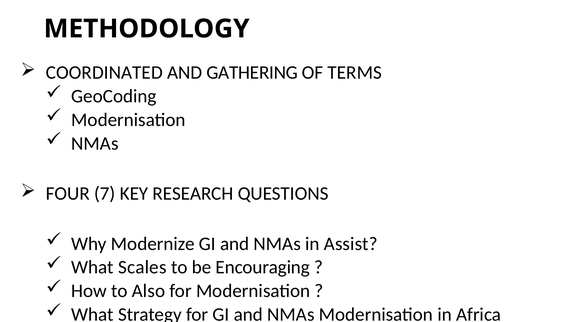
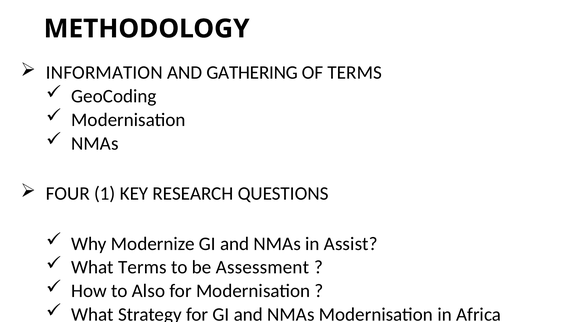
COORDINATED: COORDINATED -> INFORMATION
7: 7 -> 1
What Scales: Scales -> Terms
Encouraging: Encouraging -> Assessment
